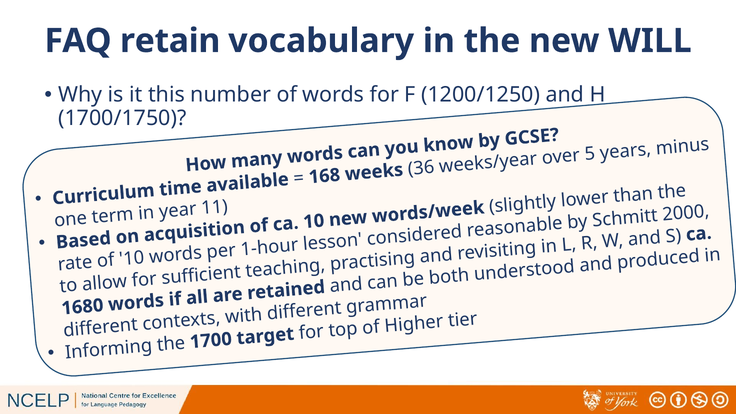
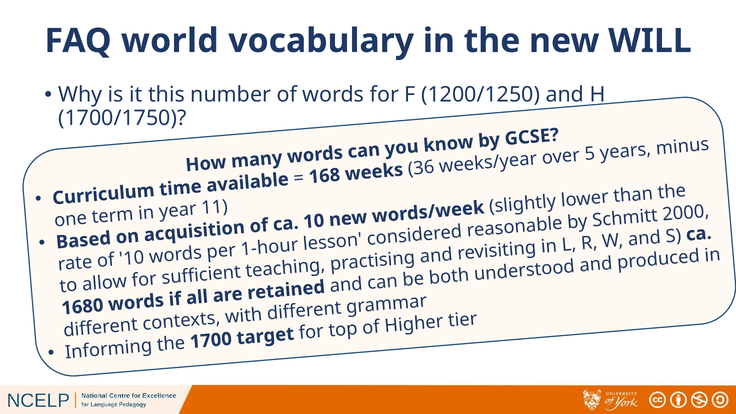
retain: retain -> world
